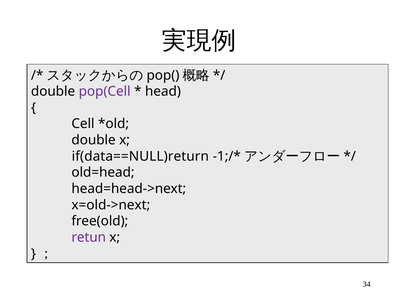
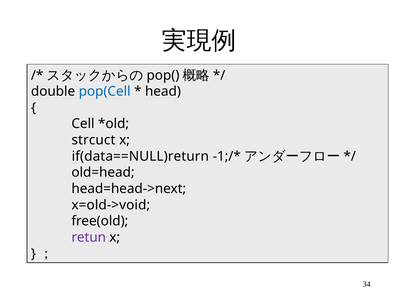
pop(Cell colour: purple -> blue
double at (94, 140): double -> strcuct
x=old->next: x=old->next -> x=old->void
